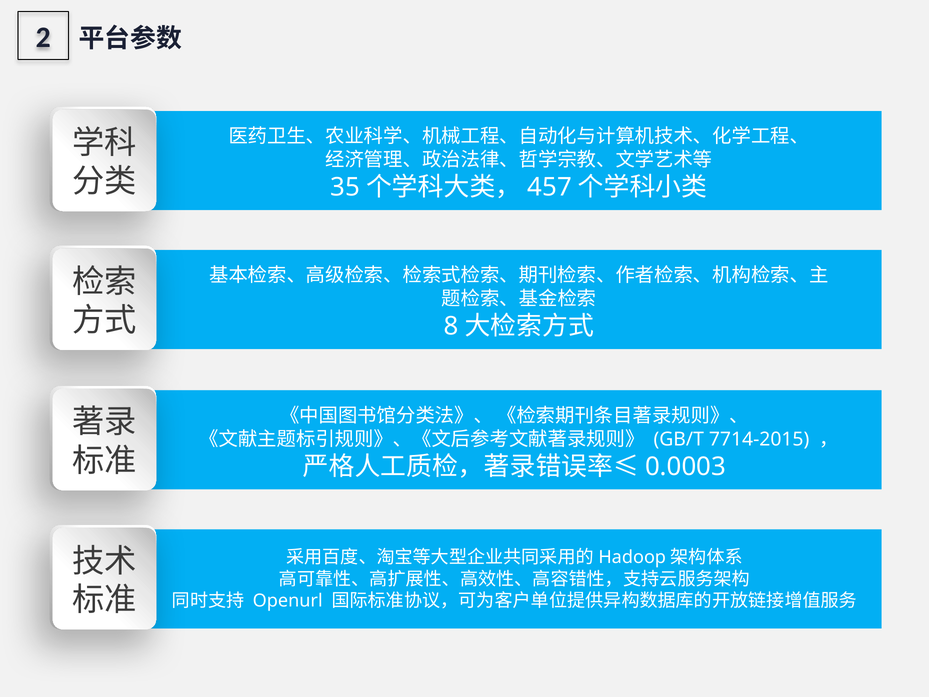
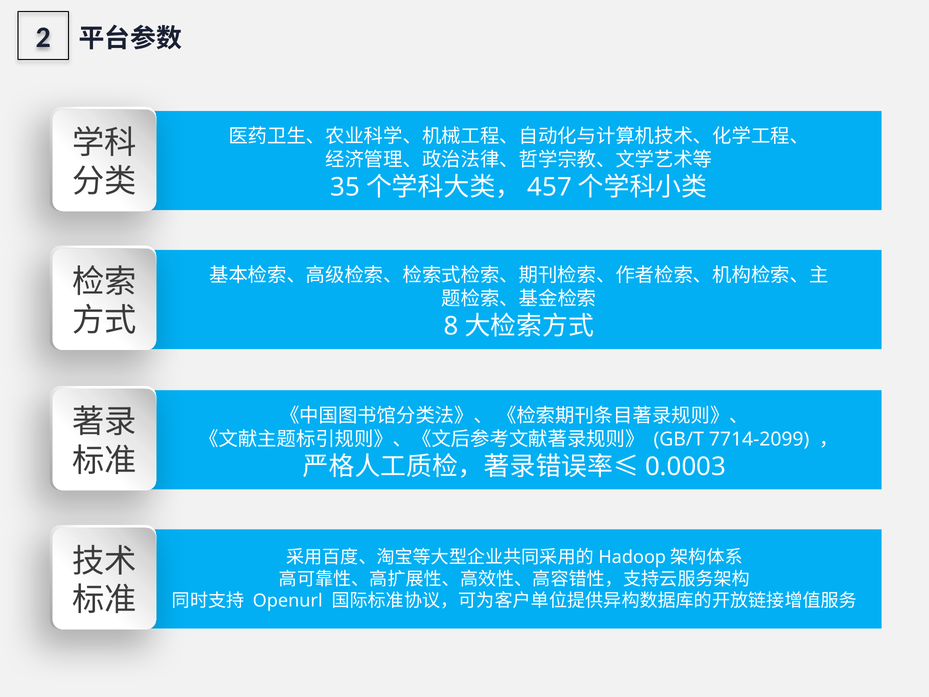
7714-2015: 7714-2015 -> 7714-2099
